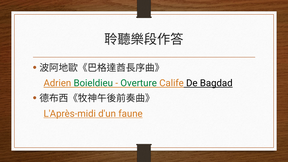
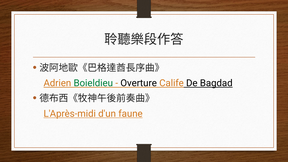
Overture colour: green -> black
